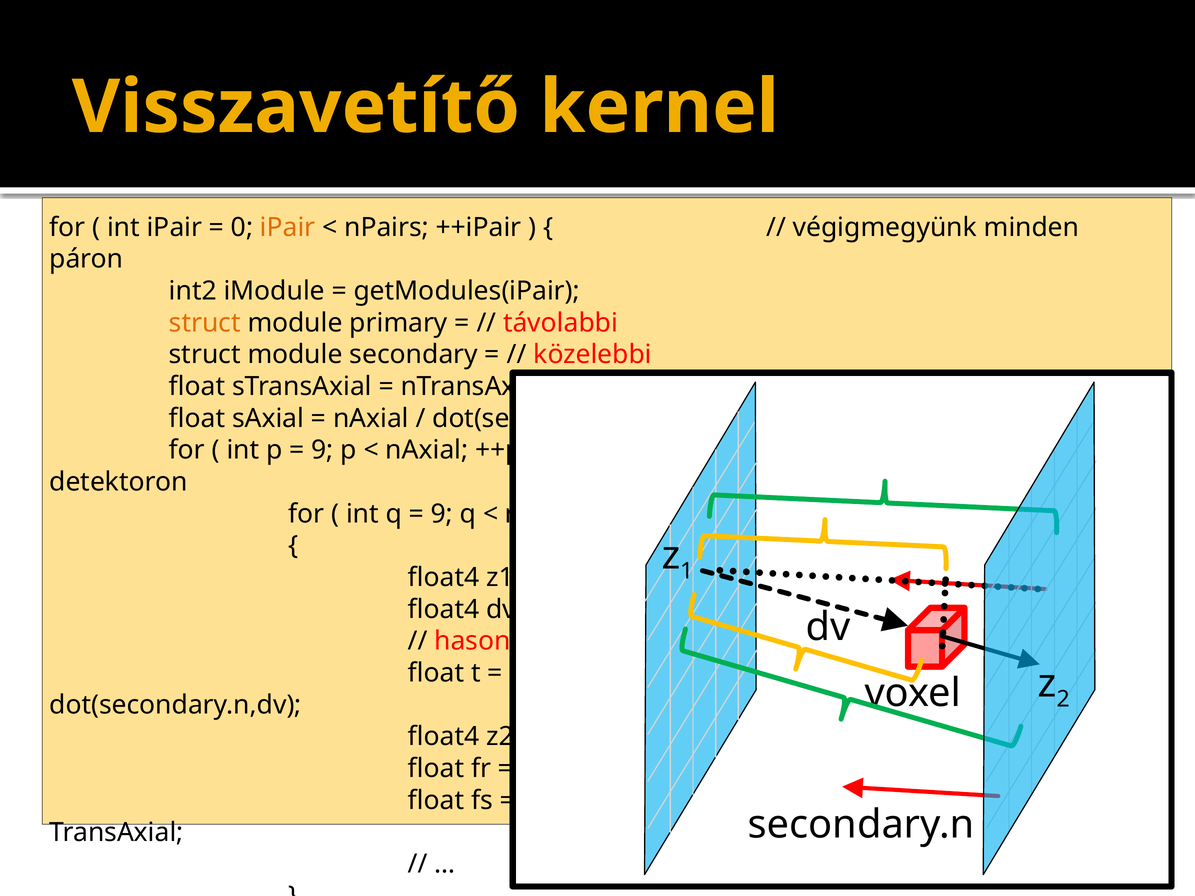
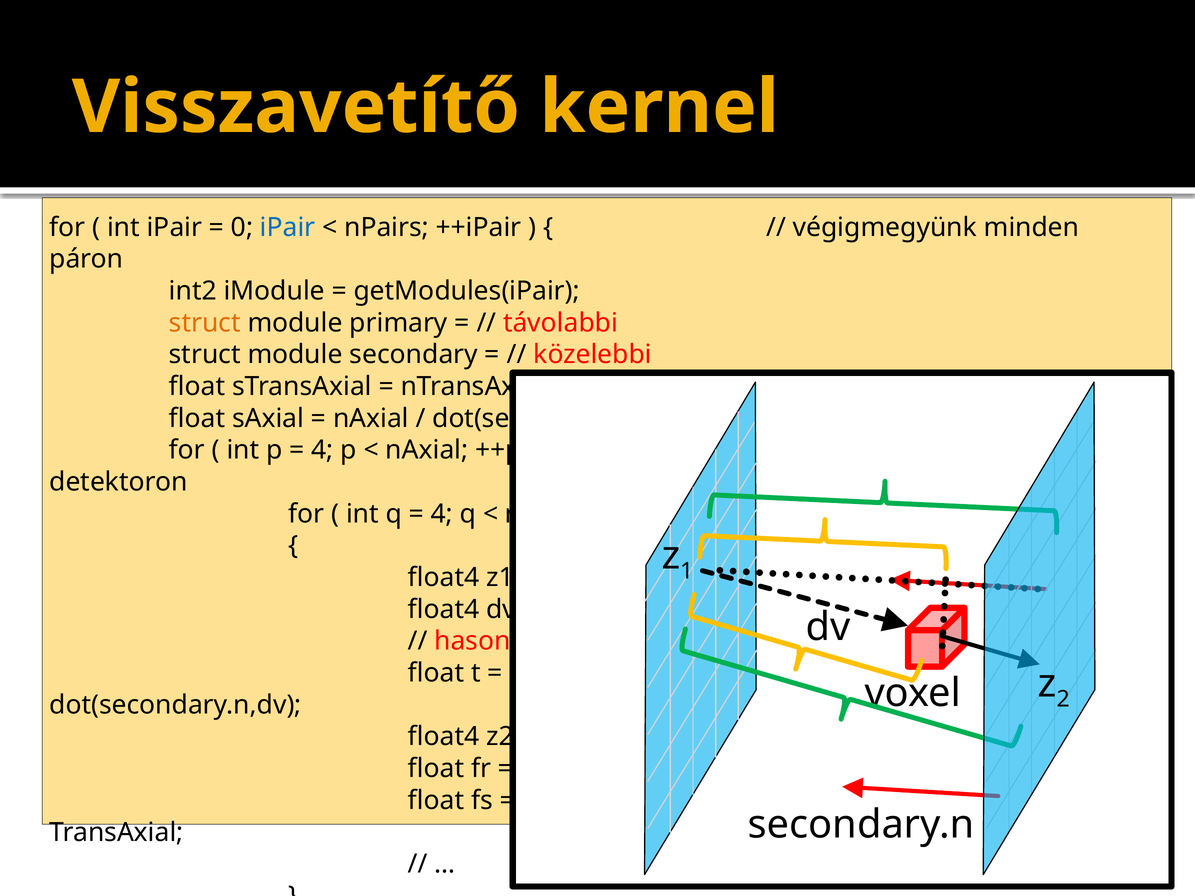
iPair at (288, 227) colour: orange -> blue
9 at (322, 450): 9 -> 4
9 at (442, 514): 9 -> 4
